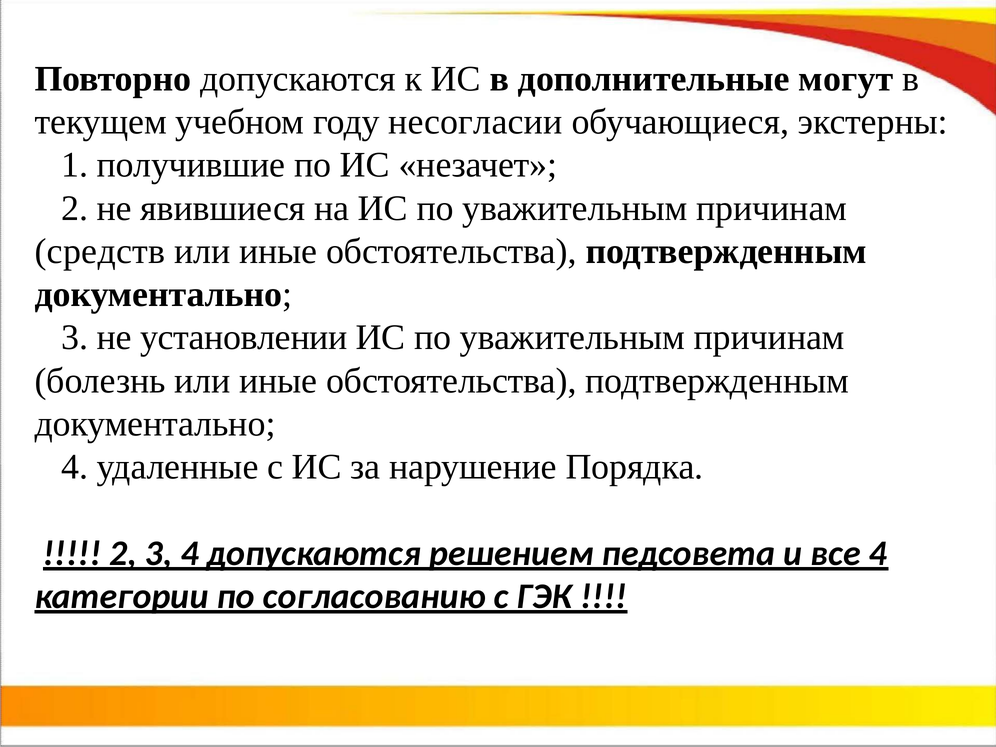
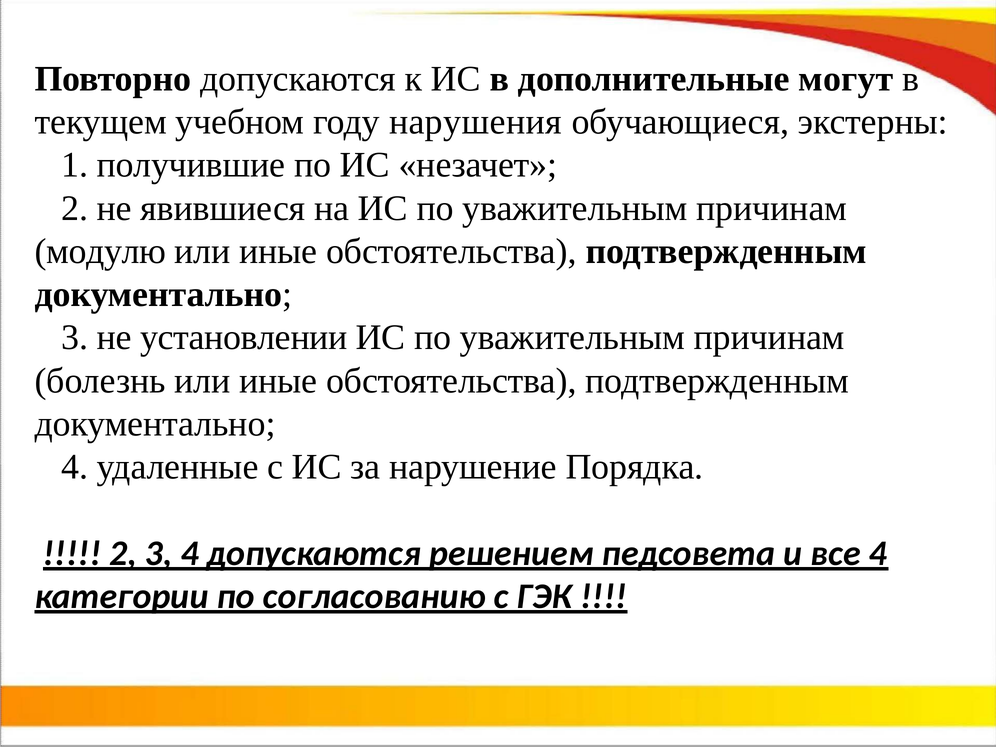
несогласии: несогласии -> нарушения
средств: средств -> модулю
